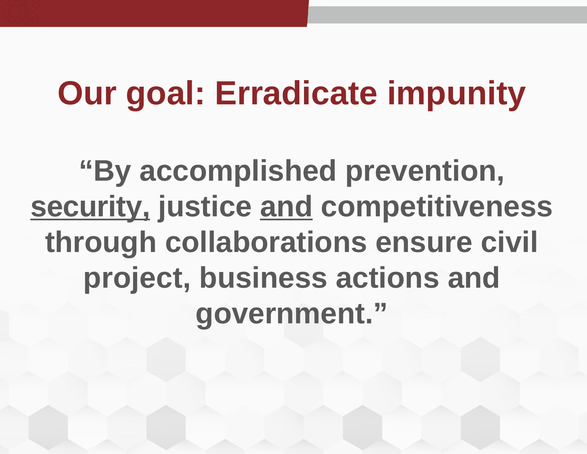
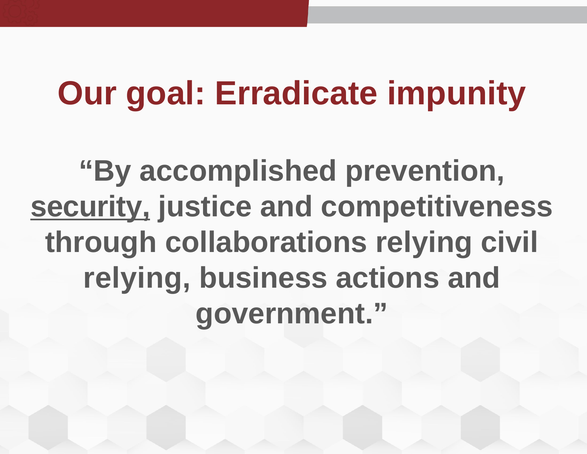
and at (286, 207) underline: present -> none
collaborations ensure: ensure -> relying
project at (137, 278): project -> relying
